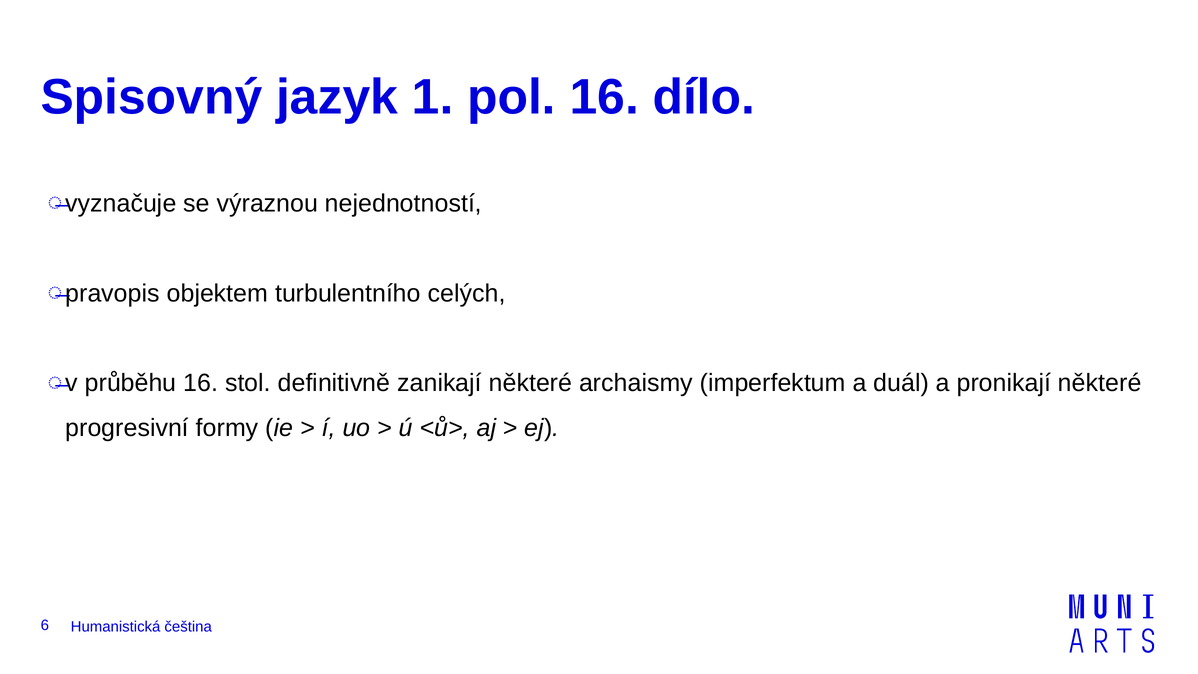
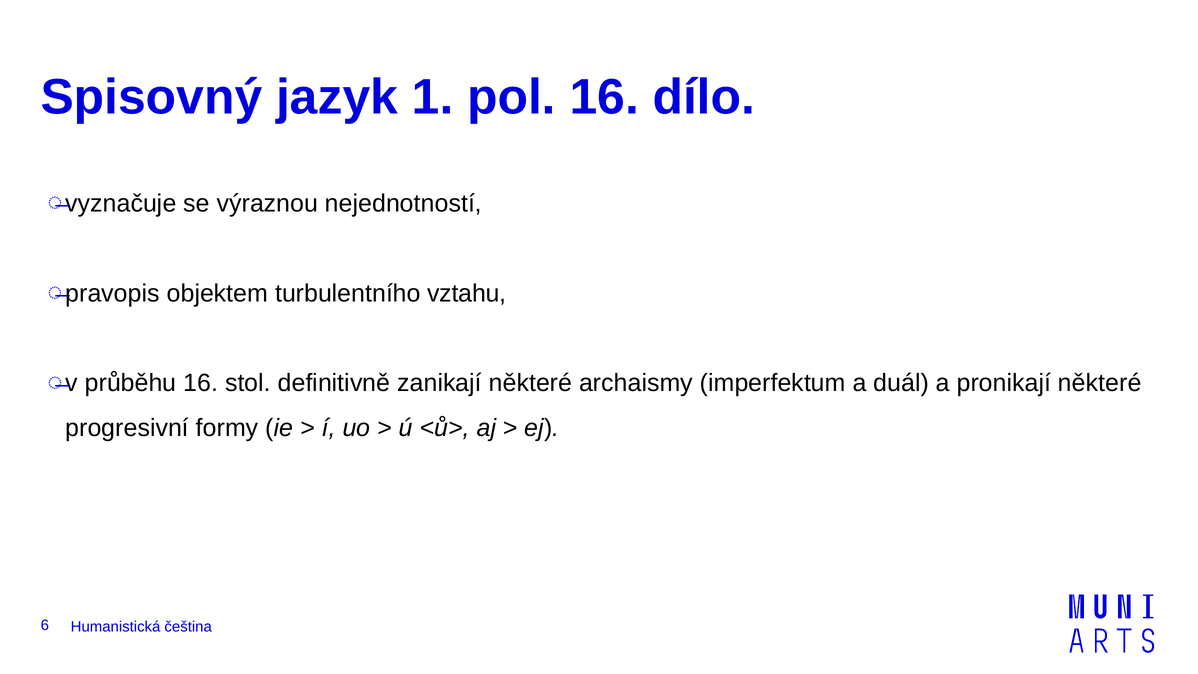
celých: celých -> vztahu
